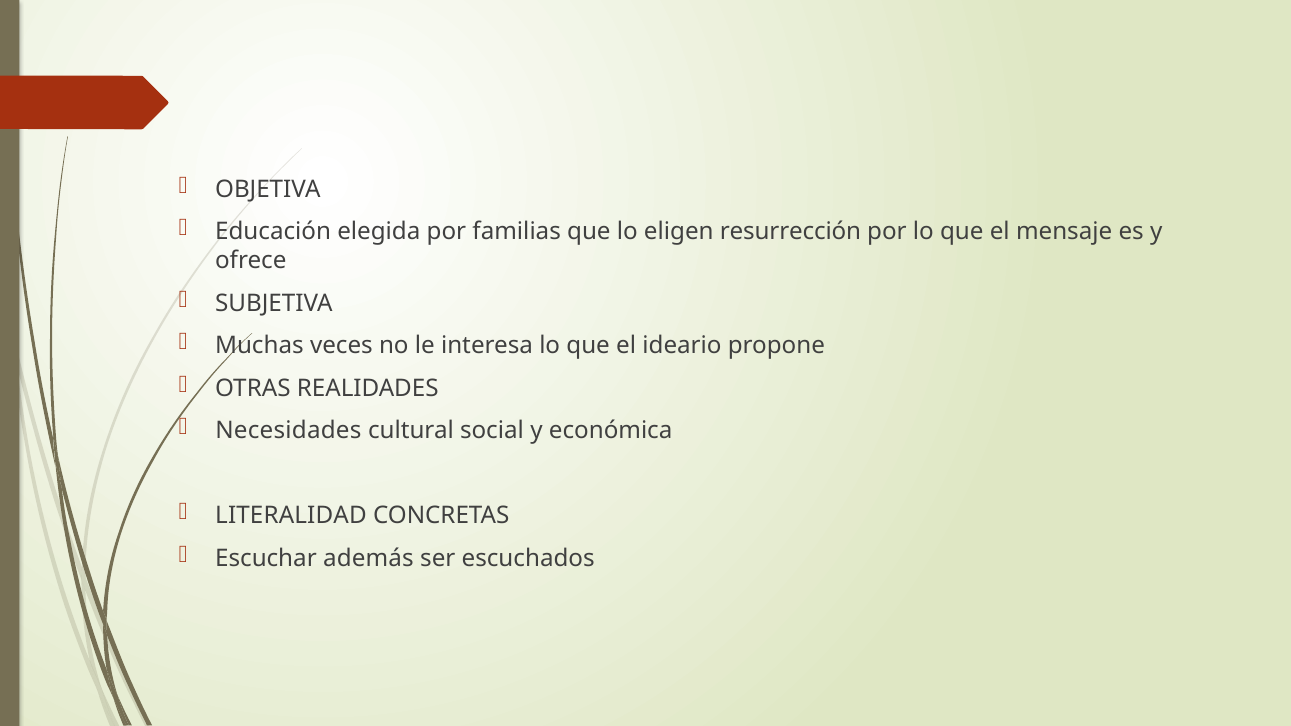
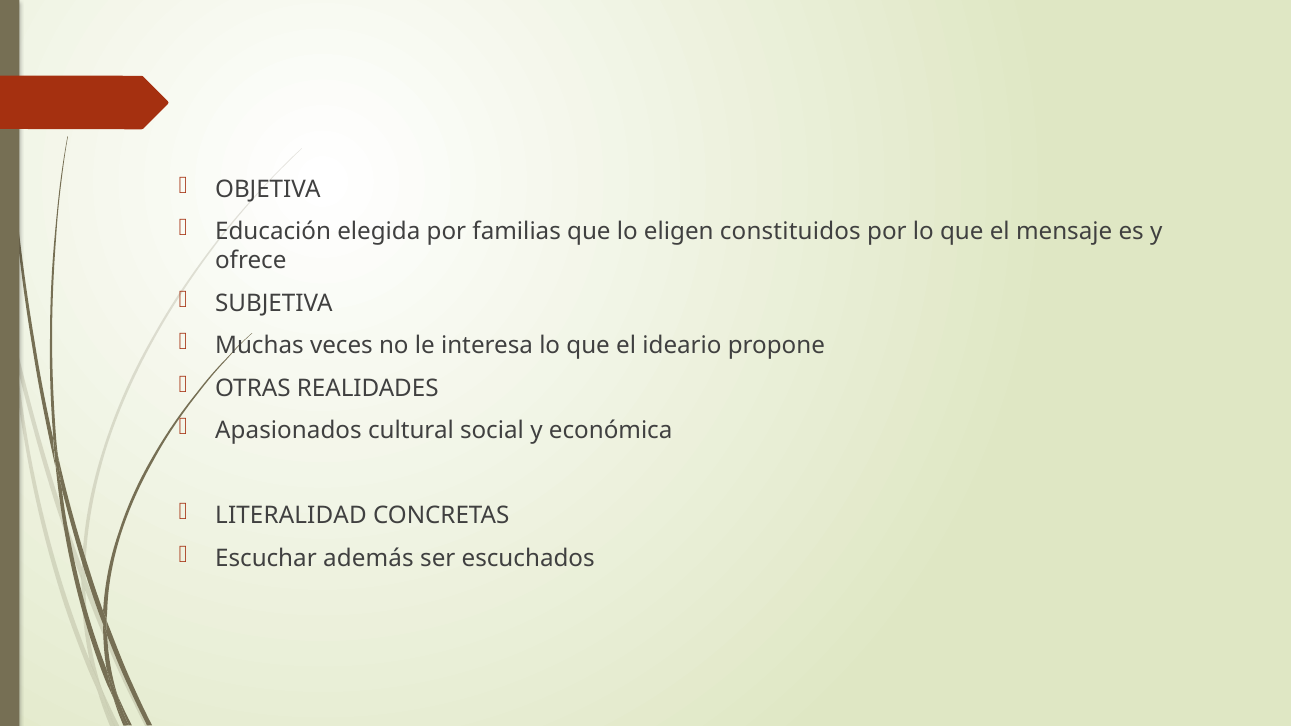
resurrección: resurrección -> constituidos
Necesidades: Necesidades -> Apasionados
